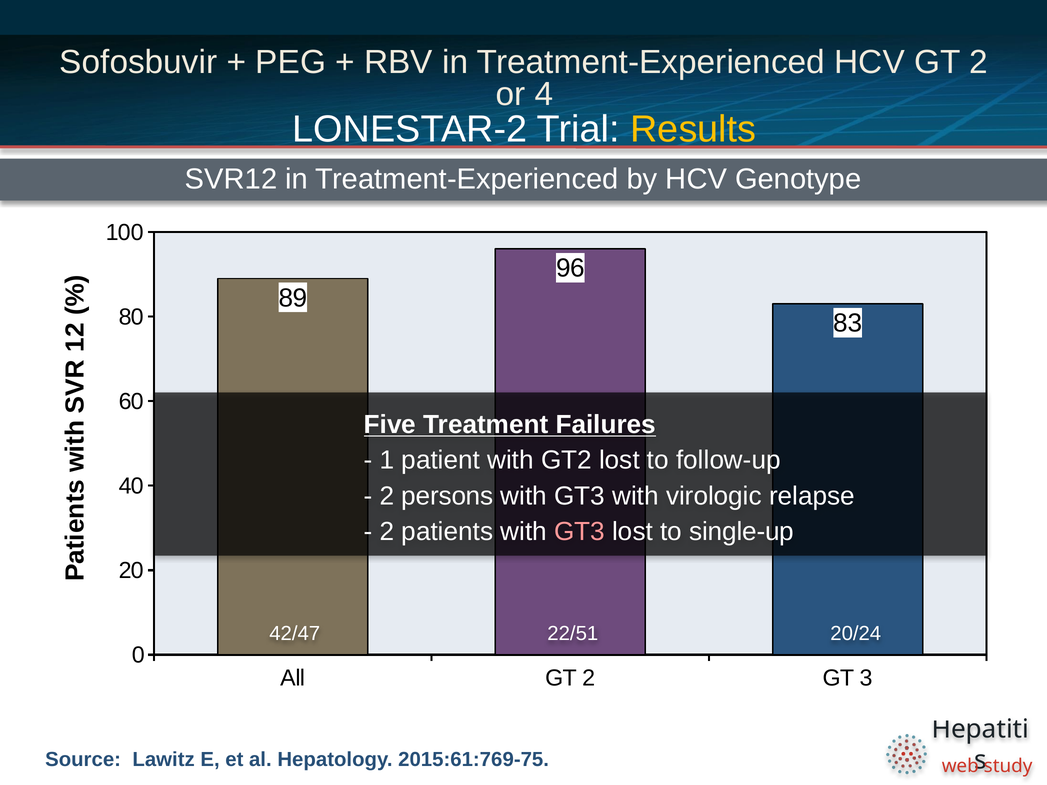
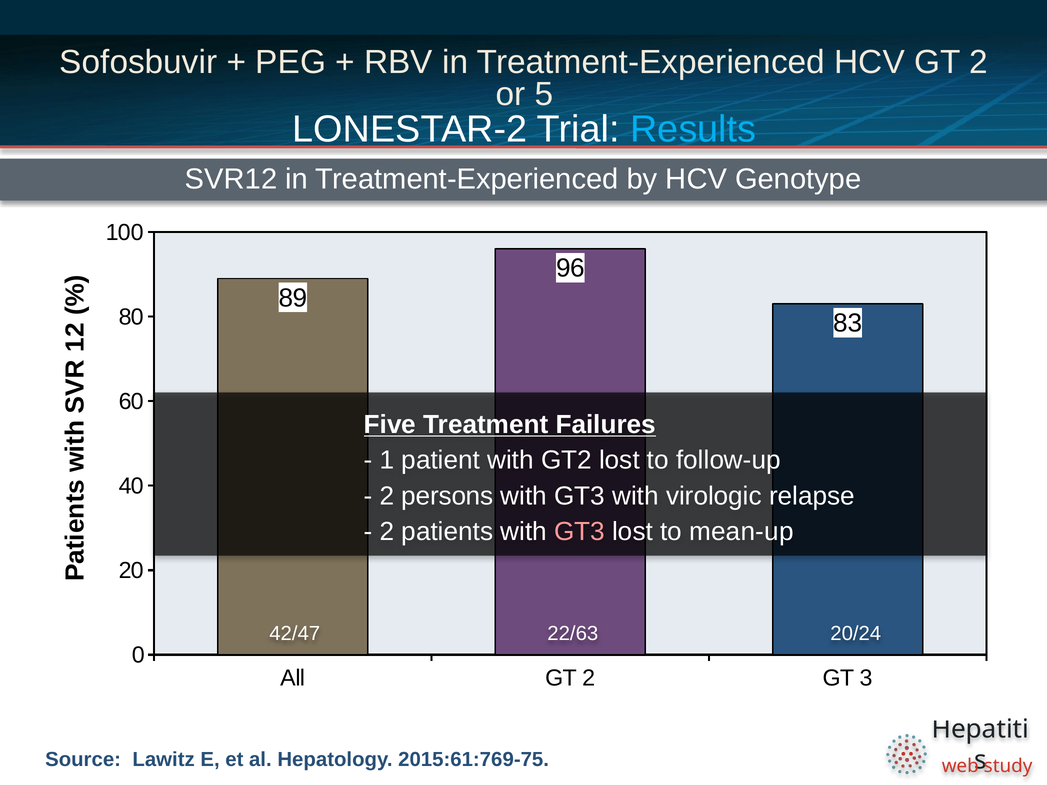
4: 4 -> 5
Results colour: yellow -> light blue
single-up: single-up -> mean-up
22/51: 22/51 -> 22/63
